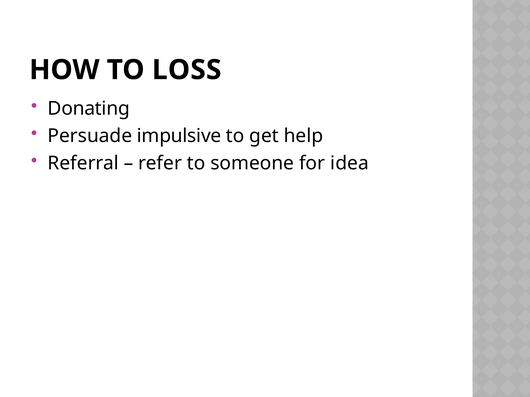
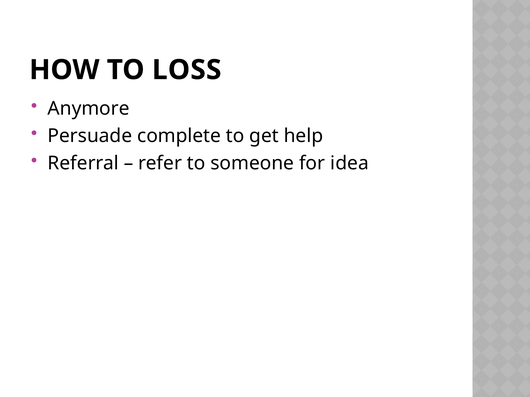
Donating: Donating -> Anymore
impulsive: impulsive -> complete
